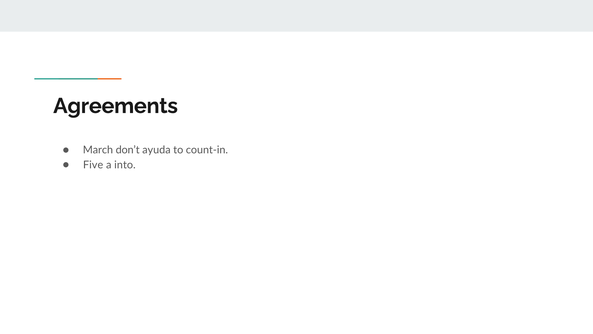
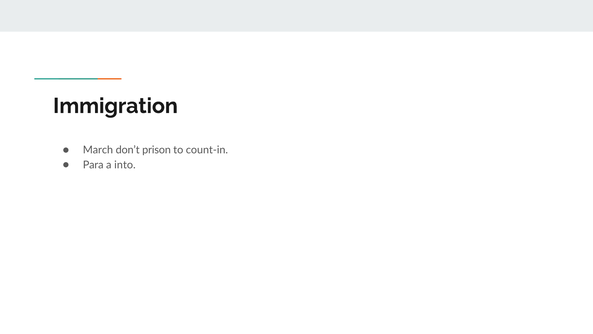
Agreements: Agreements -> Immigration
ayuda: ayuda -> prison
Five: Five -> Para
